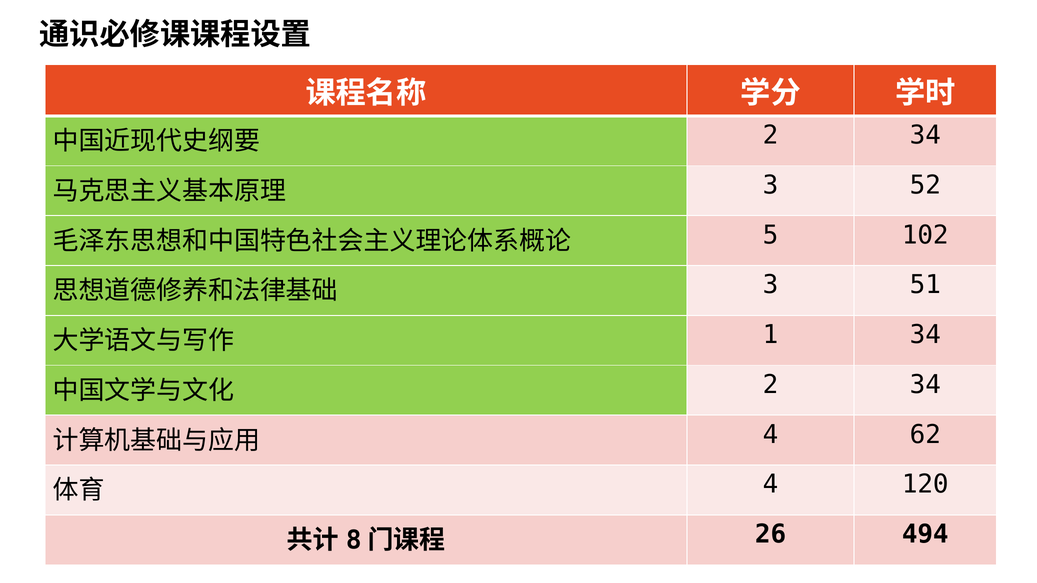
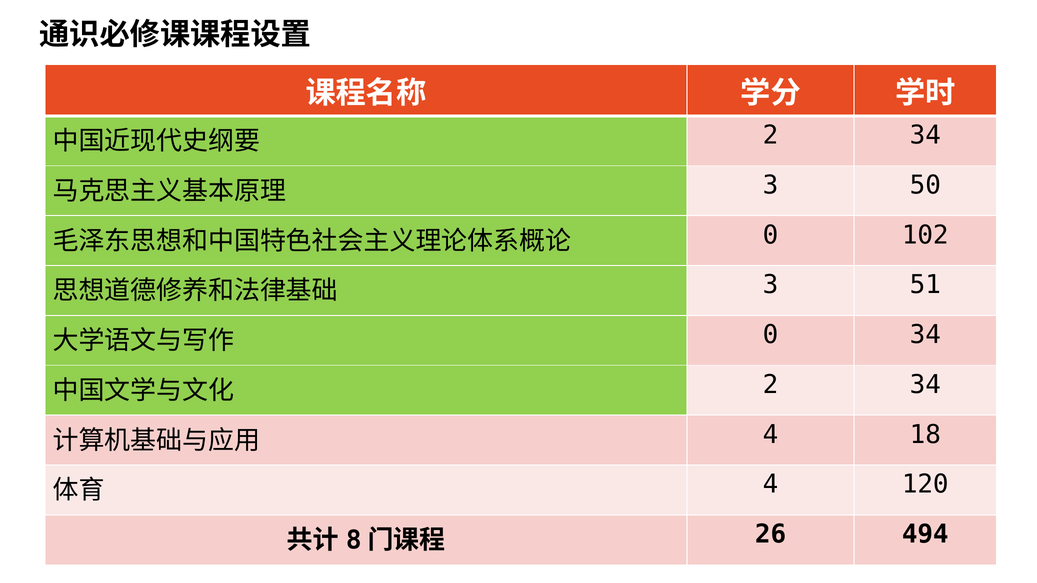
52: 52 -> 50
5 at (771, 235): 5 -> 0
1 at (771, 335): 1 -> 0
62: 62 -> 18
